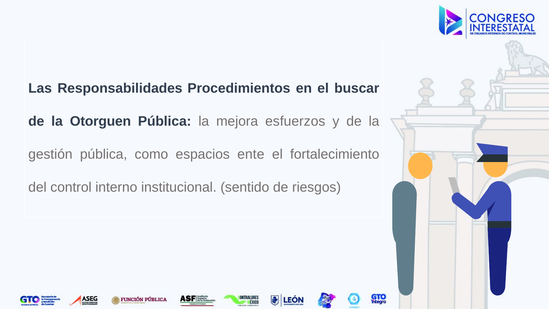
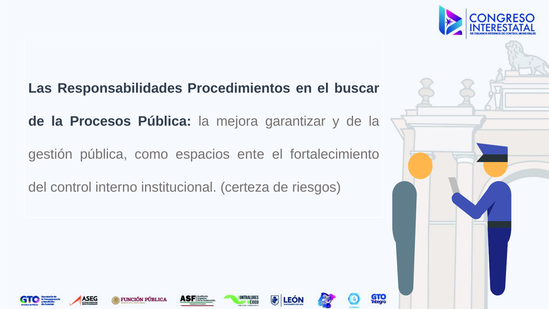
Otorguen: Otorguen -> Procesos
esfuerzos: esfuerzos -> garantizar
sentido: sentido -> certeza
